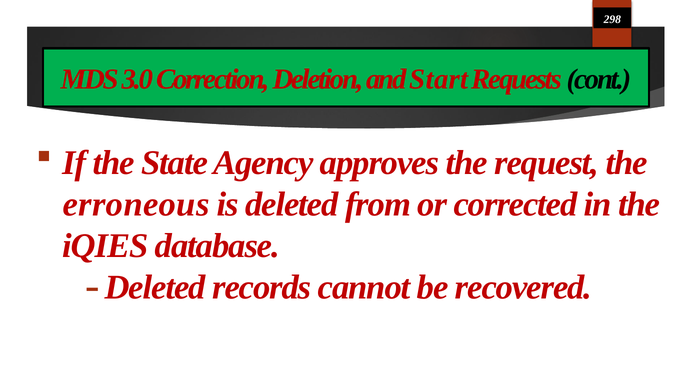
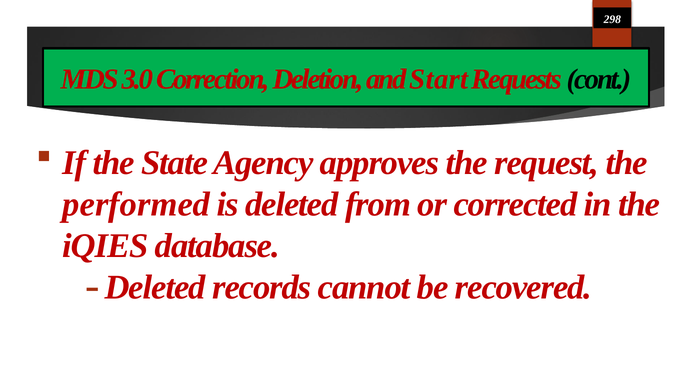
erroneous: erroneous -> performed
